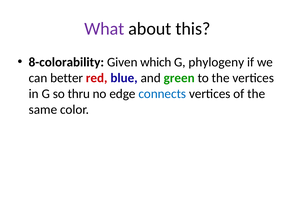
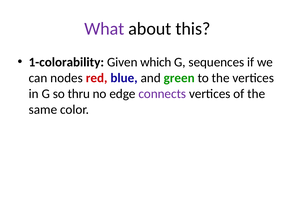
8-colorability: 8-colorability -> 1-colorability
phylogeny: phylogeny -> sequences
better: better -> nodes
connects colour: blue -> purple
